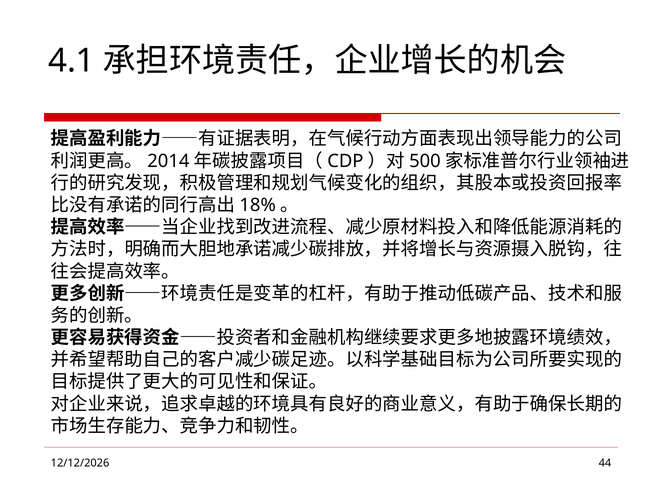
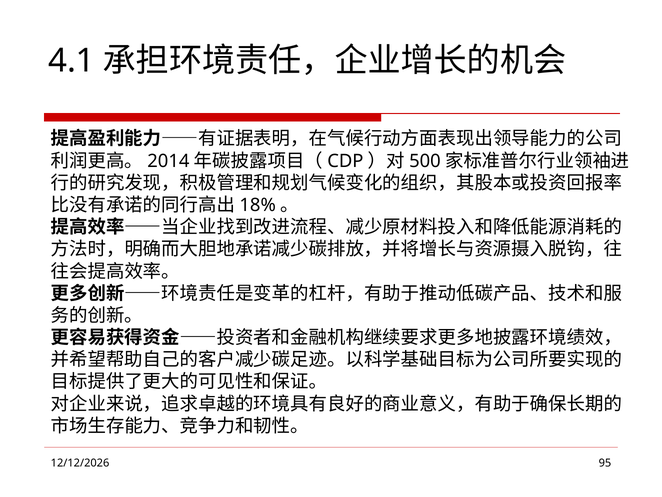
44: 44 -> 95
